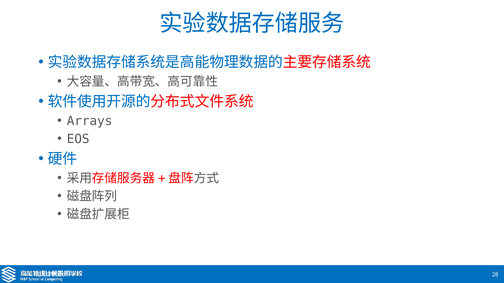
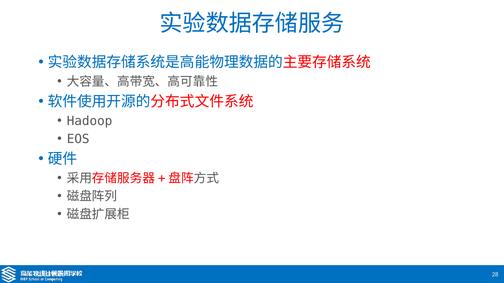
Arrays: Arrays -> Hadoop
